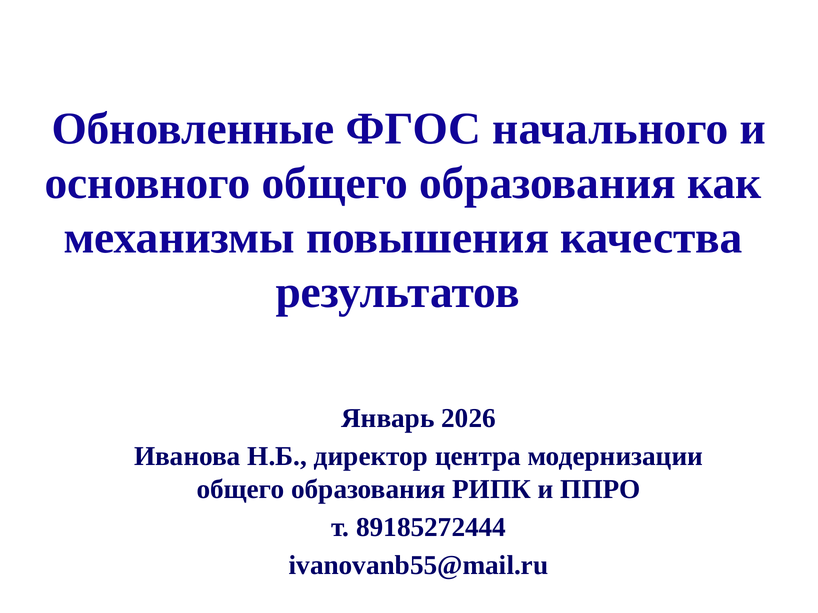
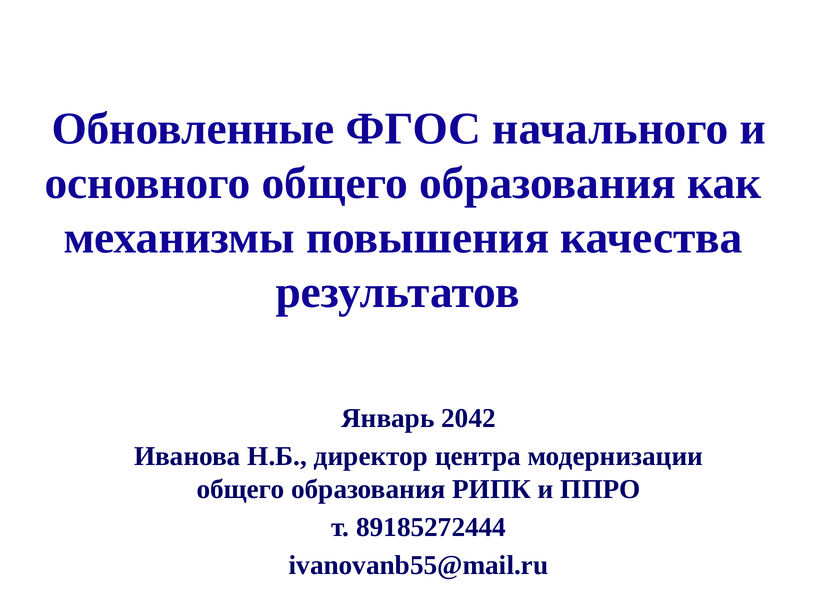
2026: 2026 -> 2042
